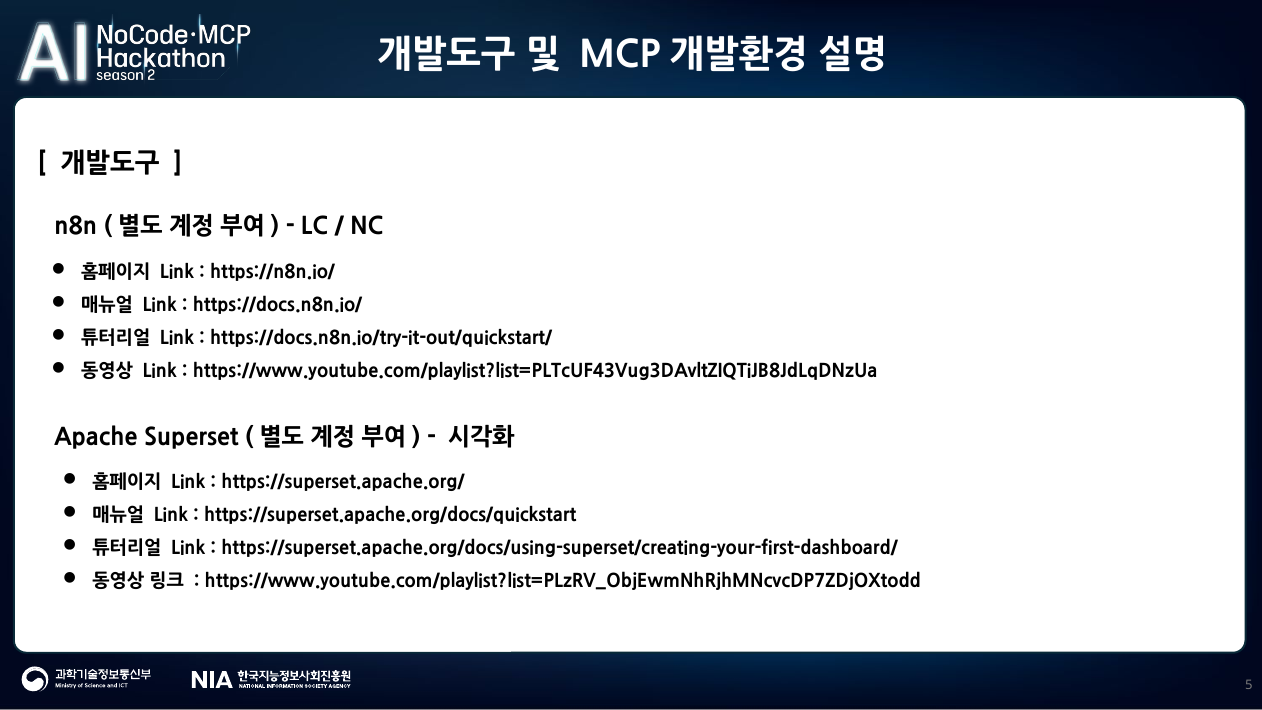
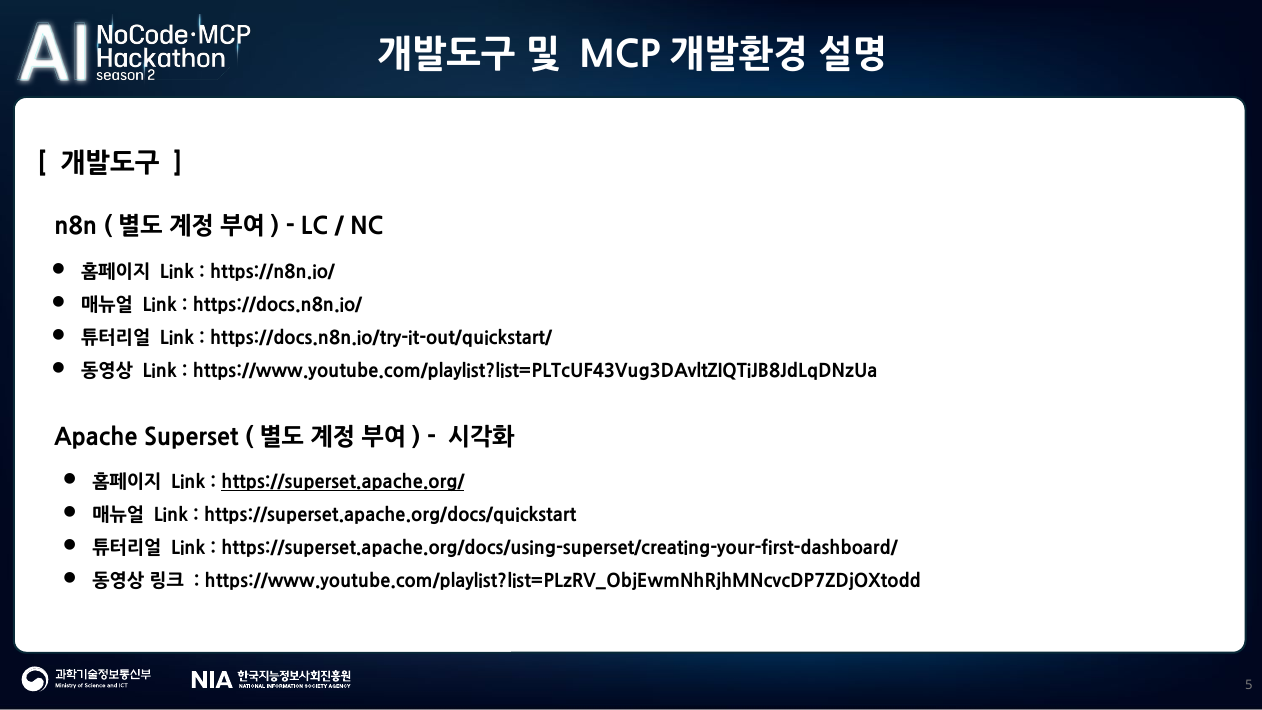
https://superset.apache.org/ underline: none -> present
